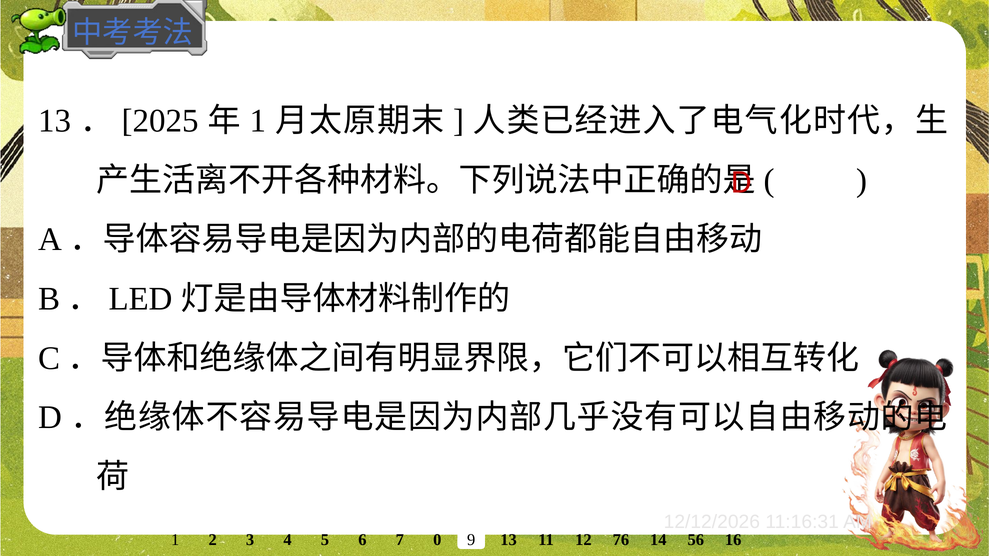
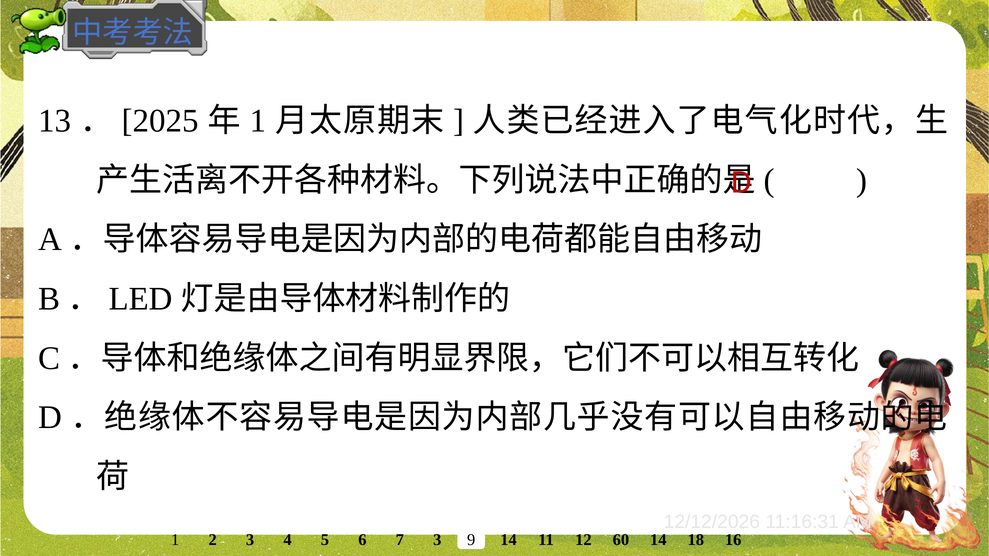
1 13: 13 -> 14
76: 76 -> 60
56: 56 -> 18
7 0: 0 -> 3
